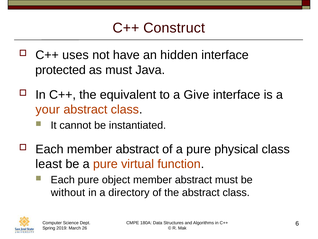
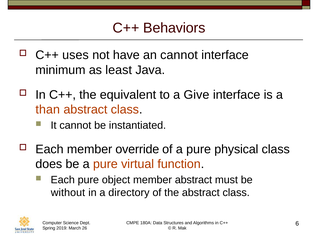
Construct: Construct -> Behaviors
an hidden: hidden -> cannot
protected: protected -> minimum
as must: must -> least
your: your -> than
Each member abstract: abstract -> override
least: least -> does
